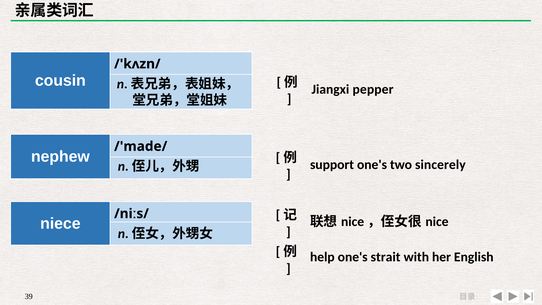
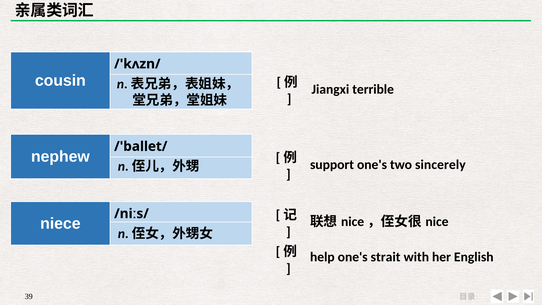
pepper: pepper -> terrible
/'made/: /'made/ -> /'ballet/
